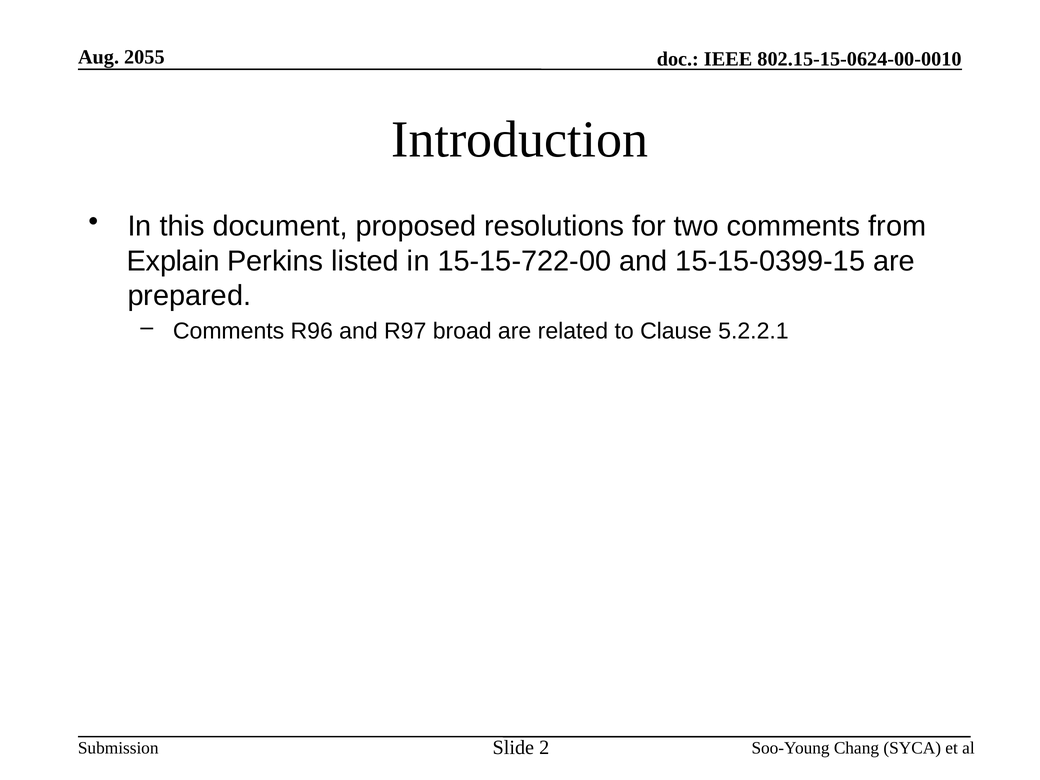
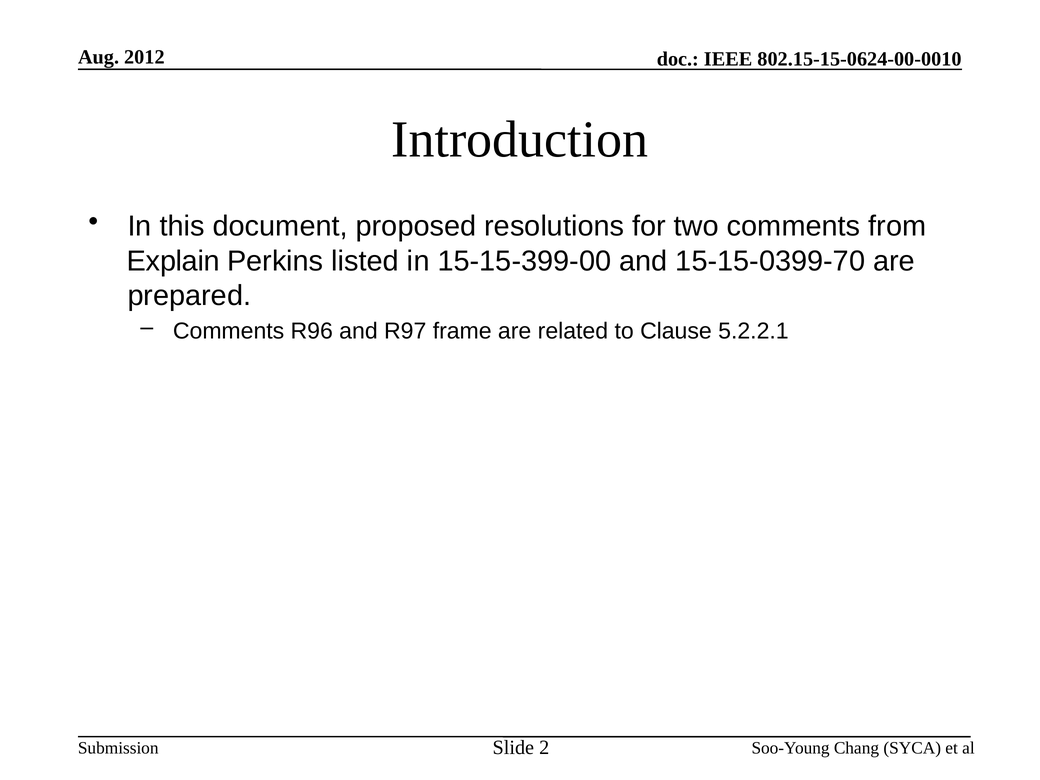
2055: 2055 -> 2012
15-15-722-00: 15-15-722-00 -> 15-15-399-00
15-15-0399-15: 15-15-0399-15 -> 15-15-0399-70
broad: broad -> frame
